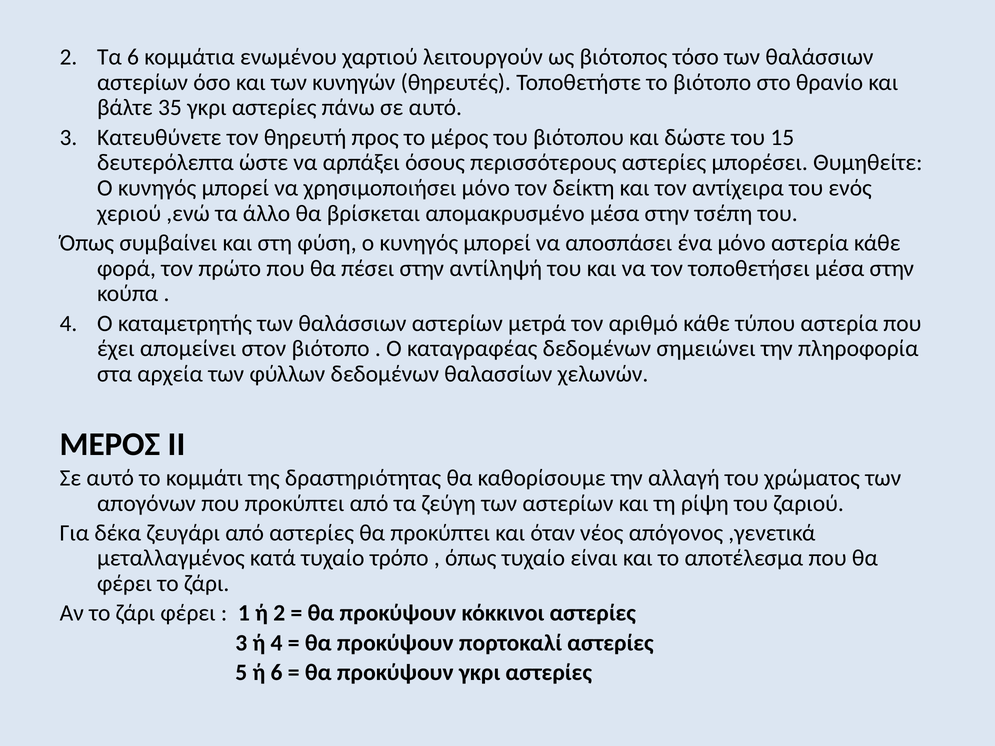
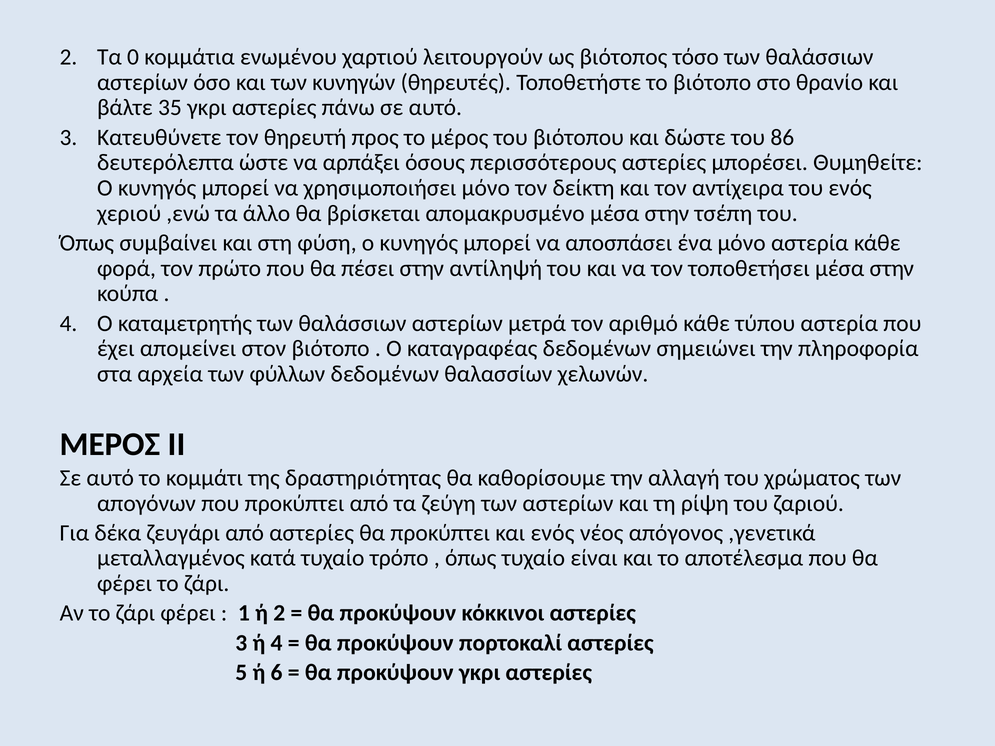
Τα 6: 6 -> 0
15: 15 -> 86
και όταν: όταν -> ενός
